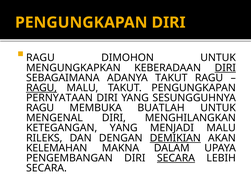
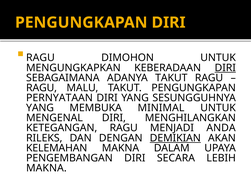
RAGU at (42, 88) underline: present -> none
RAGU at (40, 108): RAGU -> YANG
BUATLAH: BUATLAH -> MINIMAL
KETEGANGAN YANG: YANG -> RAGU
MENJADI MALU: MALU -> ANDA
SECARA at (176, 158) underline: present -> none
SECARA at (46, 168): SECARA -> MAKNA
